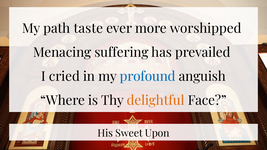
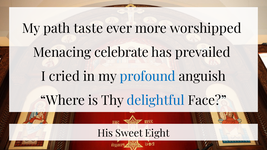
suffering: suffering -> celebrate
delightful colour: orange -> blue
Upon: Upon -> Eight
